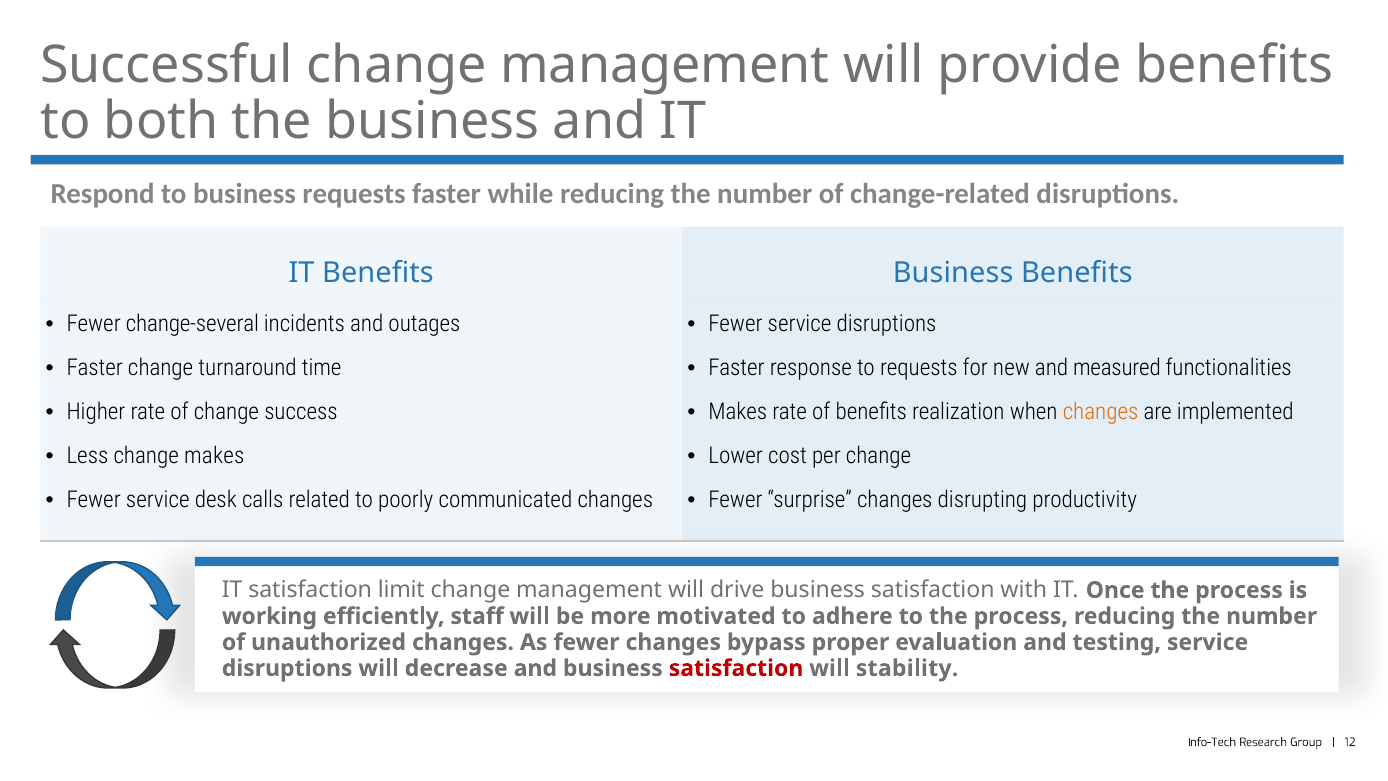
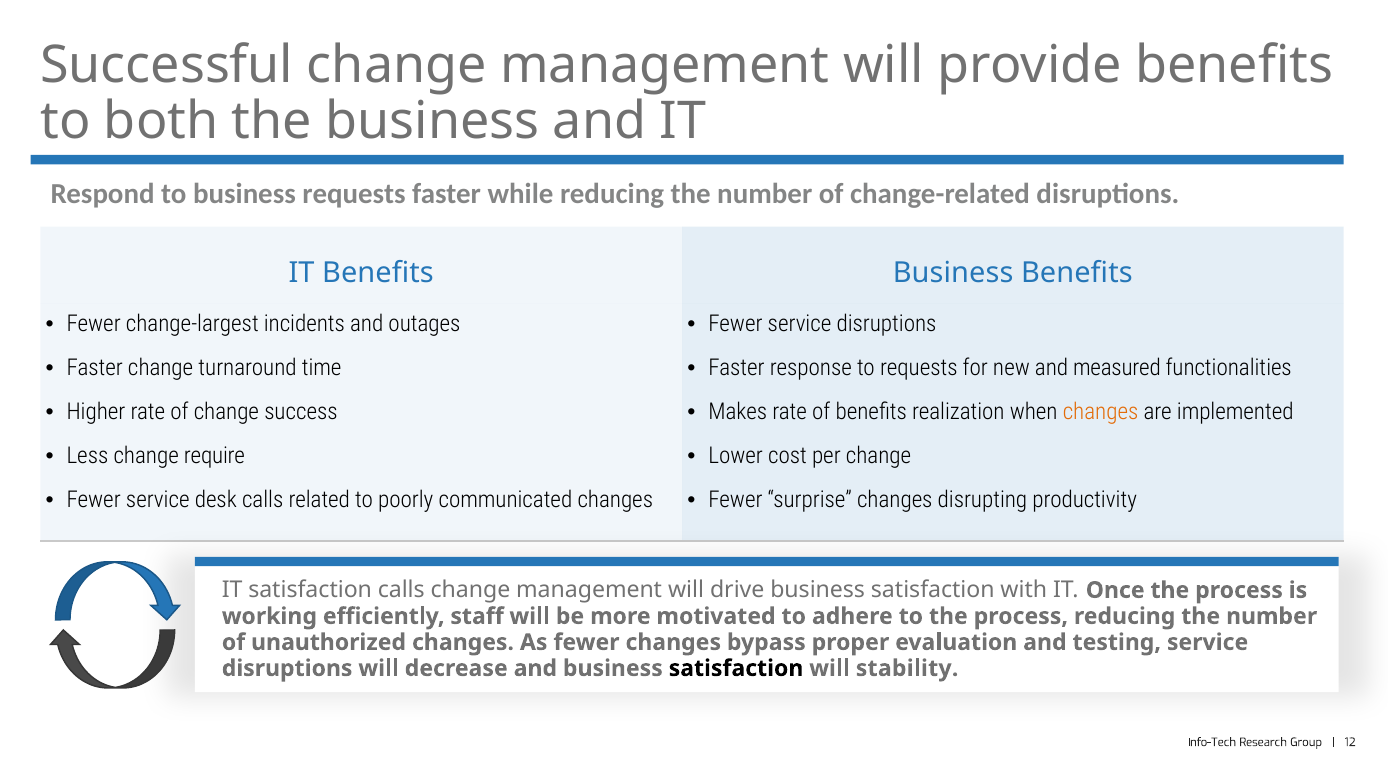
change-several: change-several -> change-largest
change makes: makes -> require
satisfaction limit: limit -> calls
satisfaction at (736, 668) colour: red -> black
